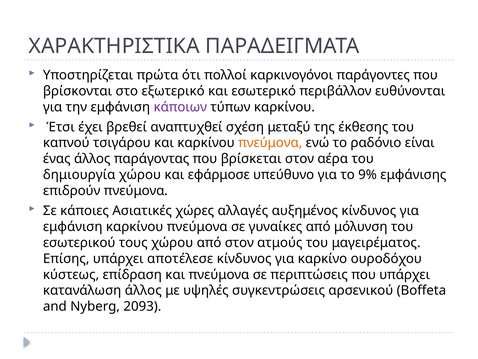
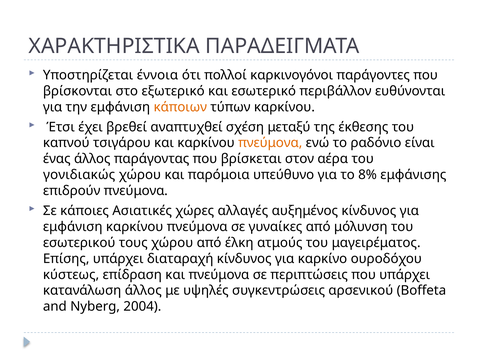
πρώτα: πρώτα -> έννοια
κάποιων colour: purple -> orange
δημιουργία: δημιουργία -> γονιδιακώς
εφάρμοσε: εφάρμοσε -> παρόμοια
9%: 9% -> 8%
από στον: στον -> έλκη
αποτέλεσε: αποτέλεσε -> διαταραχή
2093: 2093 -> 2004
